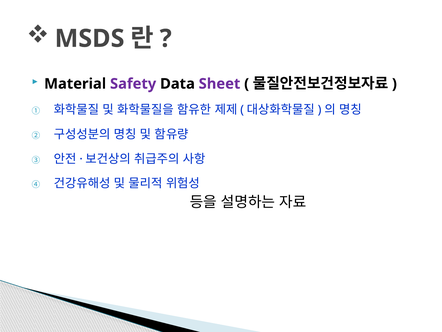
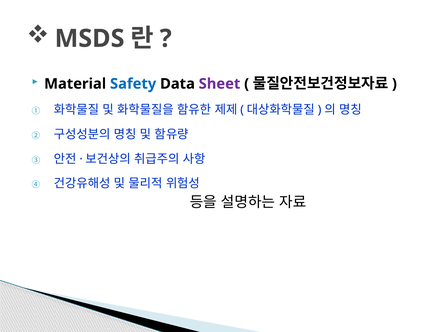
Safety colour: purple -> blue
